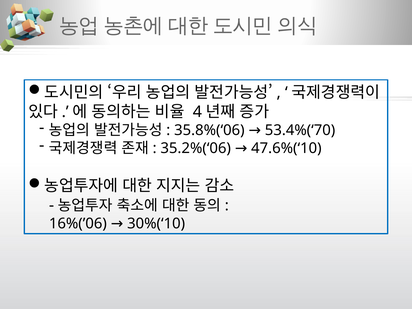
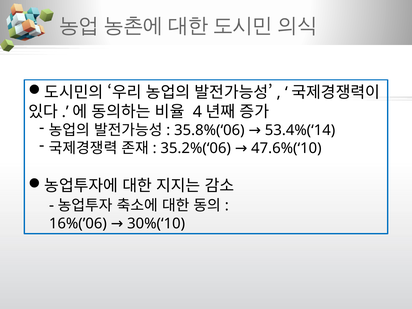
53.4%(‘70: 53.4%(‘70 -> 53.4%(‘14
